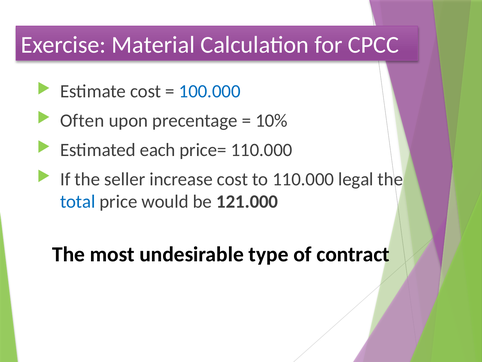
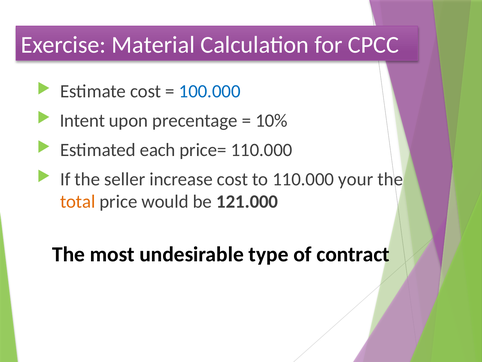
Often: Often -> Intent
legal: legal -> your
total colour: blue -> orange
